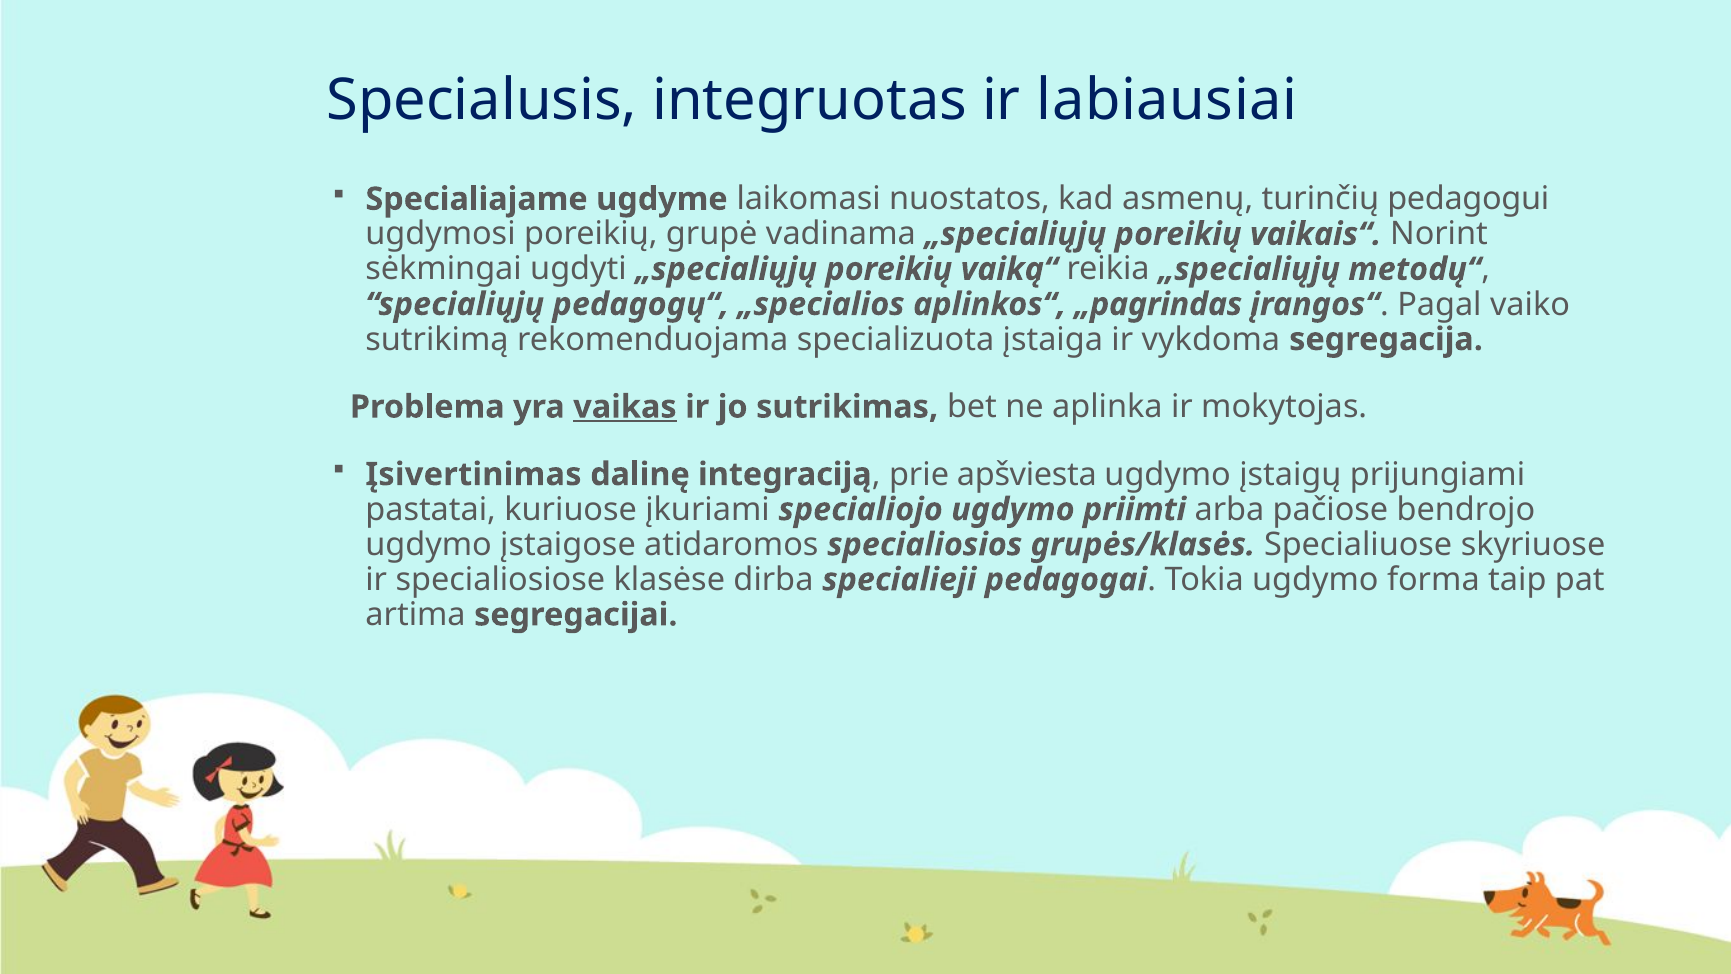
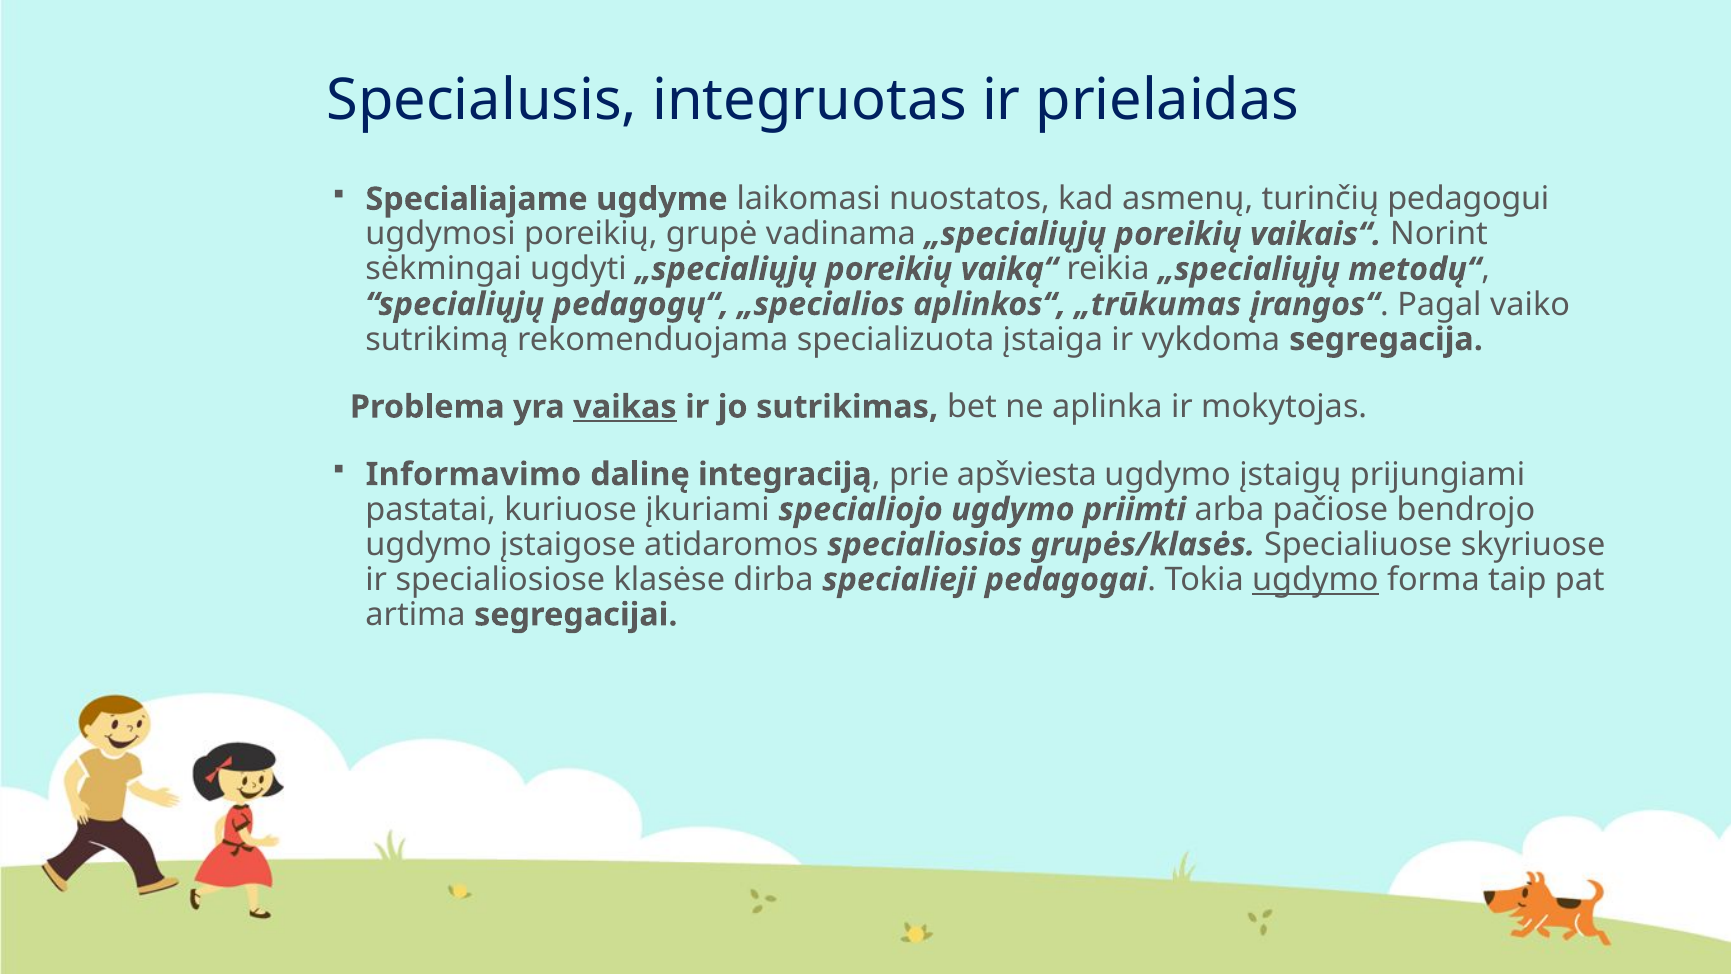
labiausiai: labiausiai -> prielaidas
„pagrindas: „pagrindas -> „trūkumas
Įsivertinimas: Įsivertinimas -> Informavimo
ugdymo at (1315, 579) underline: none -> present
